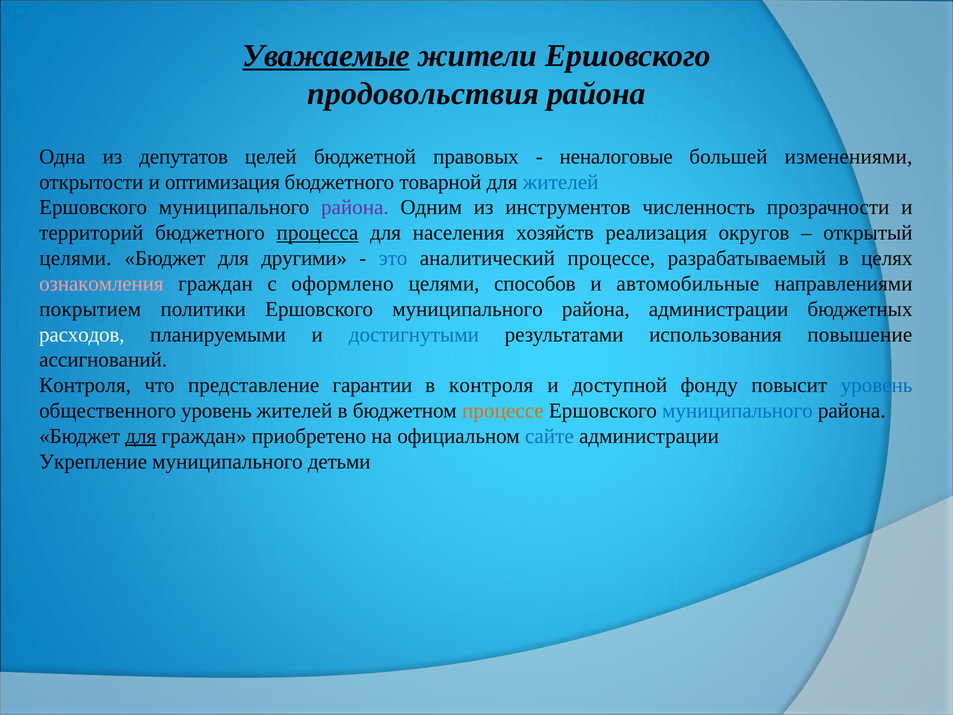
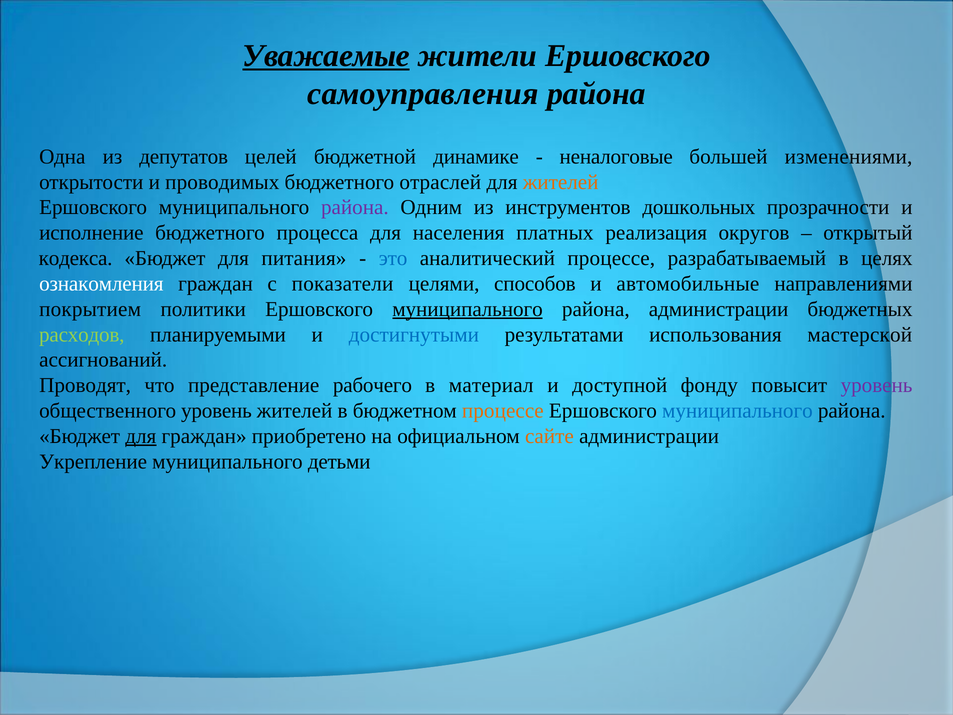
продовольствия: продовольствия -> самоуправления
правовых: правовых -> динамике
оптимизация: оптимизация -> проводимых
товарной: товарной -> отраслей
жителей at (561, 182) colour: blue -> orange
численность: численность -> дошкольных
территорий: территорий -> исполнение
процесса underline: present -> none
хозяйств: хозяйств -> платных
целями at (75, 258): целями -> кодекса
другими: другими -> питания
ознакомления colour: pink -> white
оформлено: оформлено -> показатели
муниципального at (468, 309) underline: none -> present
расходов colour: white -> light green
повышение: повышение -> мастерской
Контроля at (85, 385): Контроля -> Проводят
гарантии: гарантии -> рабочего
в контроля: контроля -> материал
уровень at (877, 385) colour: blue -> purple
сайте colour: blue -> orange
